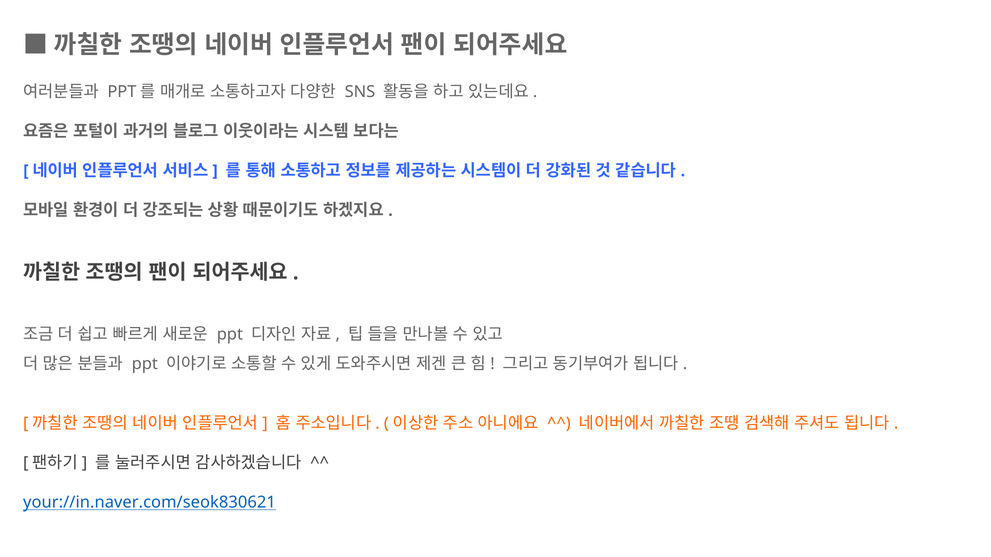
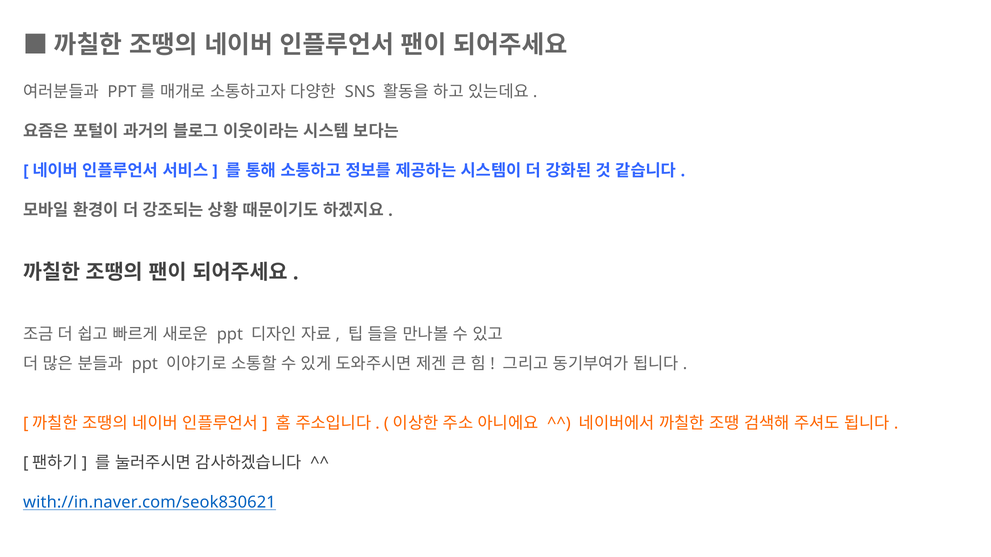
your://in.naver.com/seok830621: your://in.naver.com/seok830621 -> with://in.naver.com/seok830621
